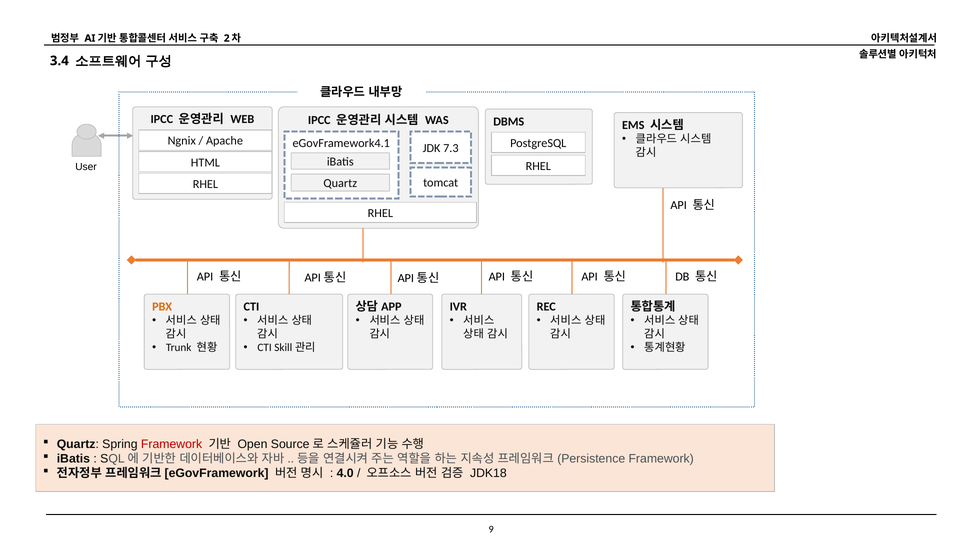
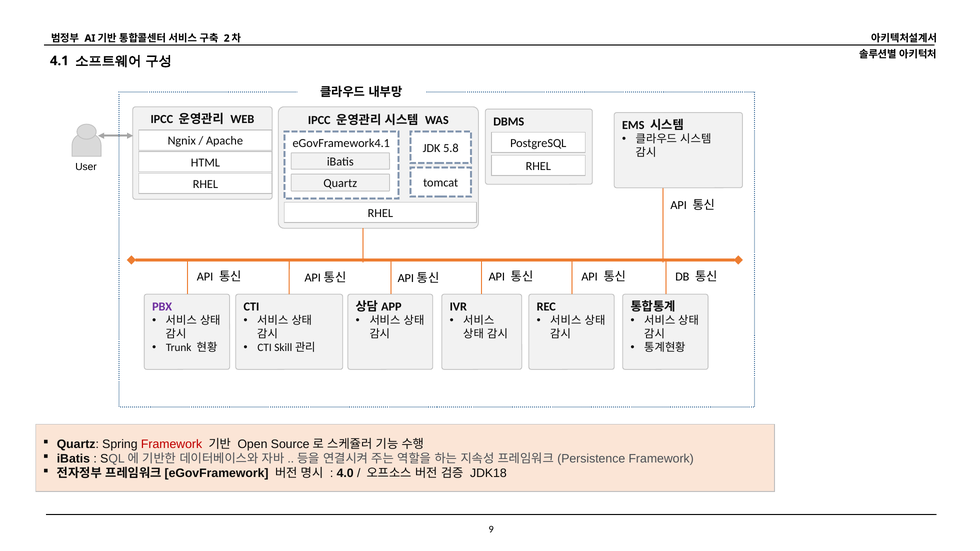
3.4: 3.4 -> 4.1
7.3: 7.3 -> 5.8
PBX colour: orange -> purple
